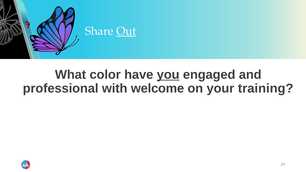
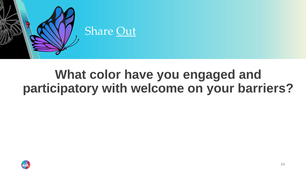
you underline: present -> none
professional: professional -> participatory
training: training -> barriers
